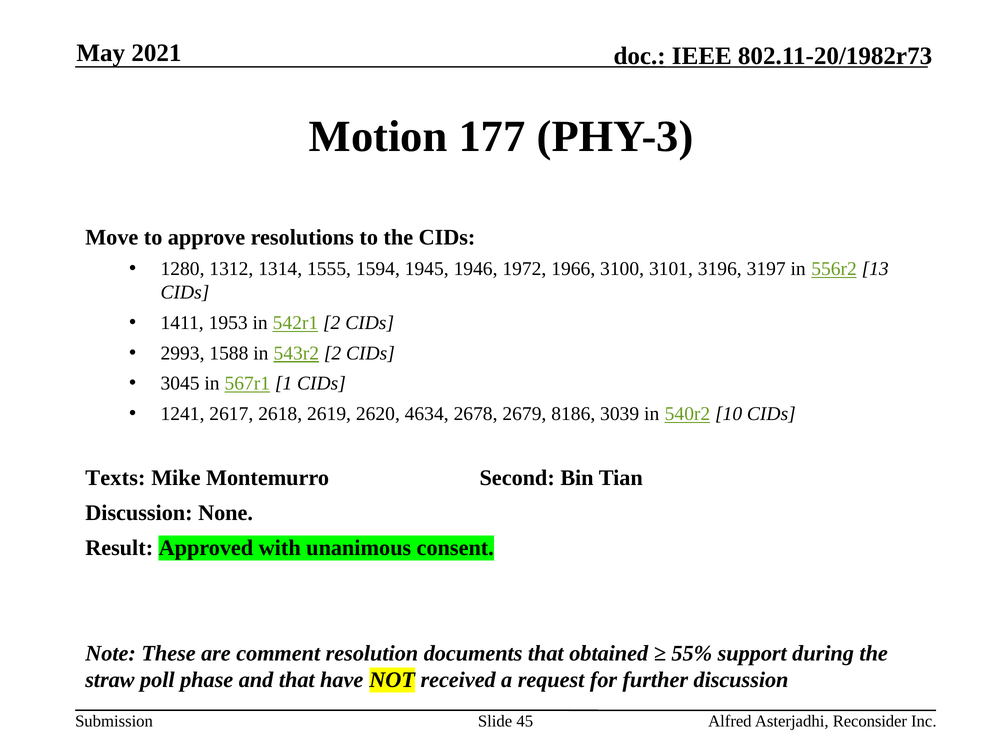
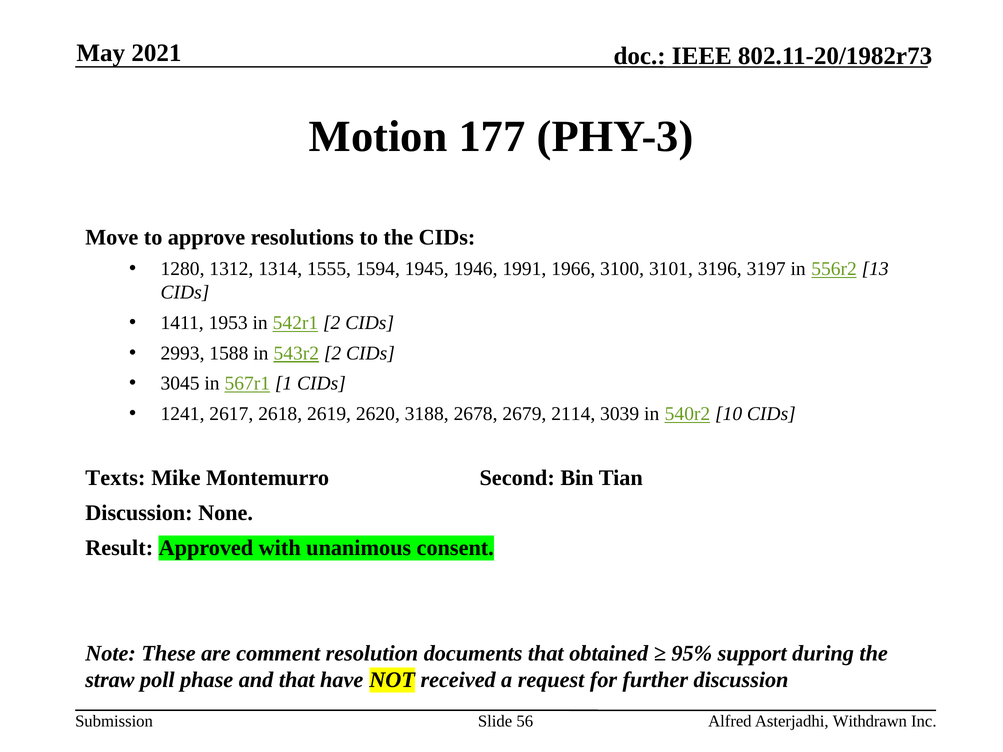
1972: 1972 -> 1991
4634: 4634 -> 3188
8186: 8186 -> 2114
55%: 55% -> 95%
45: 45 -> 56
Reconsider: Reconsider -> Withdrawn
